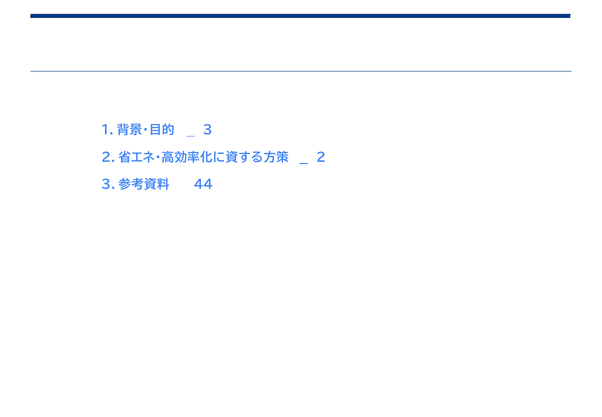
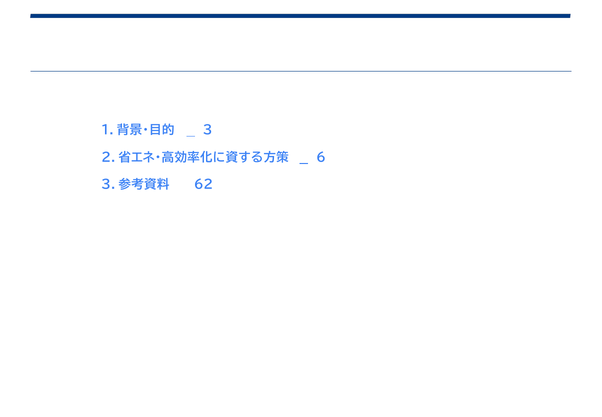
2: 2 -> 6
44: 44 -> 62
